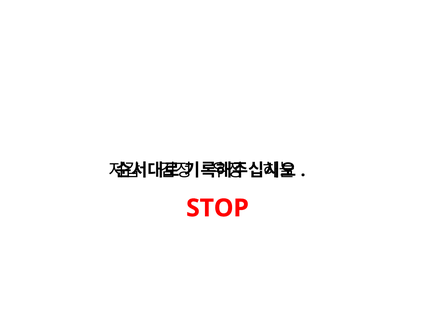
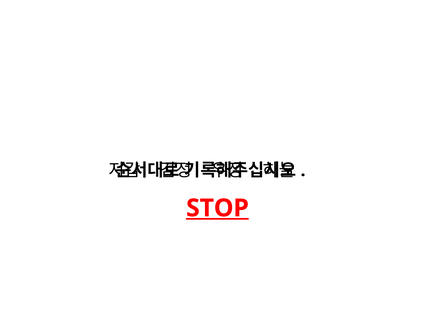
STOP underline: none -> present
